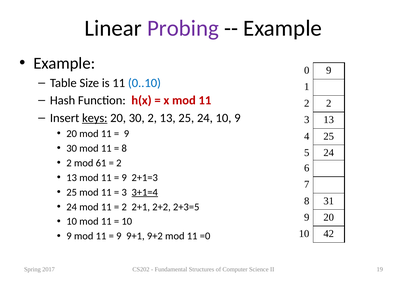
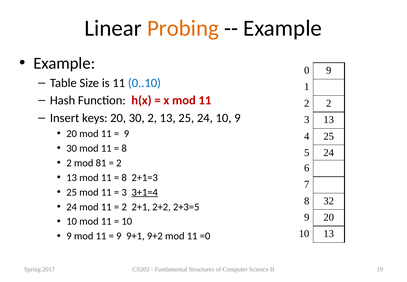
Probing colour: purple -> orange
keys underline: present -> none
61: 61 -> 81
9 at (124, 178): 9 -> 8
31: 31 -> 32
10 42: 42 -> 13
